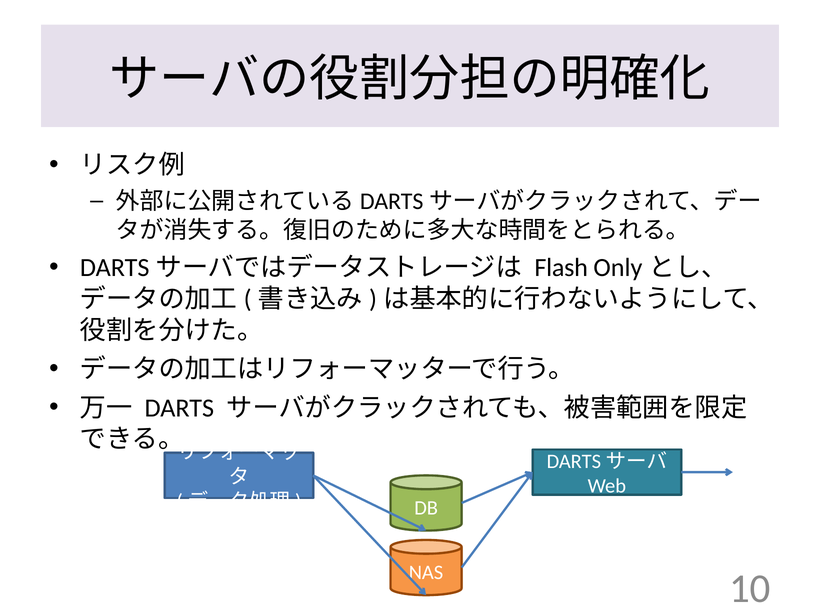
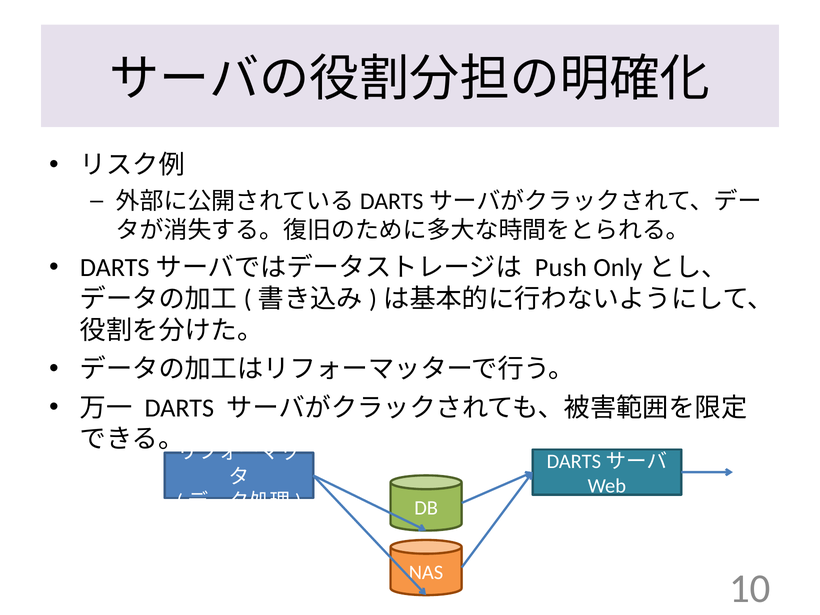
Flash: Flash -> Push
